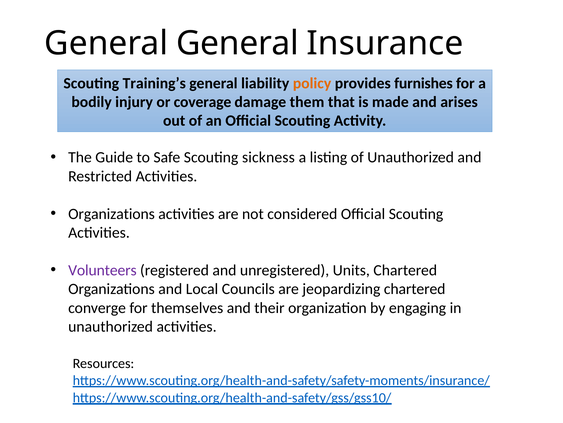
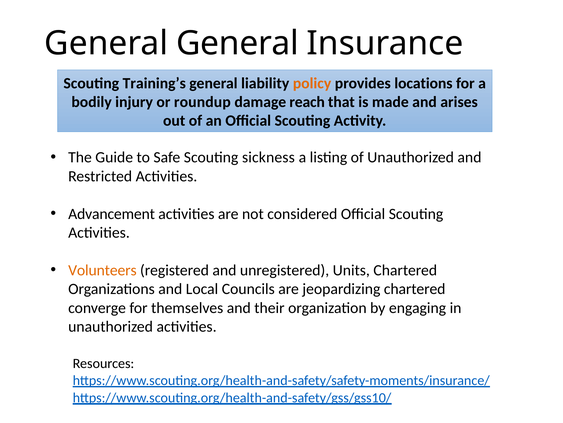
furnishes: furnishes -> locations
coverage: coverage -> roundup
them: them -> reach
Organizations at (112, 213): Organizations -> Advancement
Volunteers colour: purple -> orange
